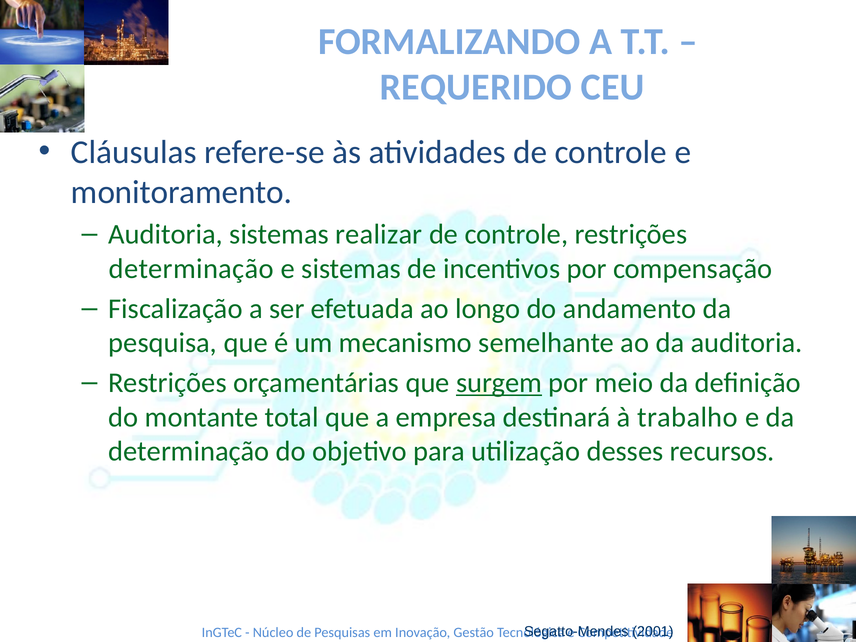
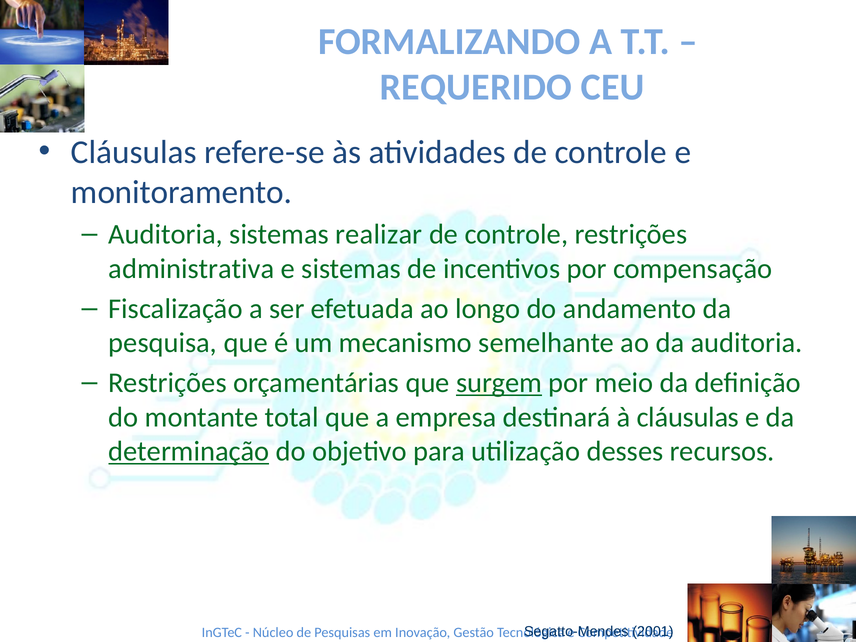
determinação at (191, 269): determinação -> administrativa
à trabalho: trabalho -> cláusulas
determinação at (189, 451) underline: none -> present
